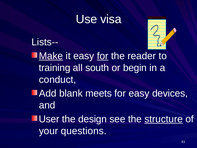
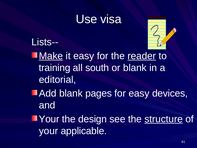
for at (103, 56) underline: present -> none
reader underline: none -> present
or begin: begin -> blank
conduct: conduct -> editorial
meets: meets -> pages
User at (49, 119): User -> Your
questions: questions -> applicable
